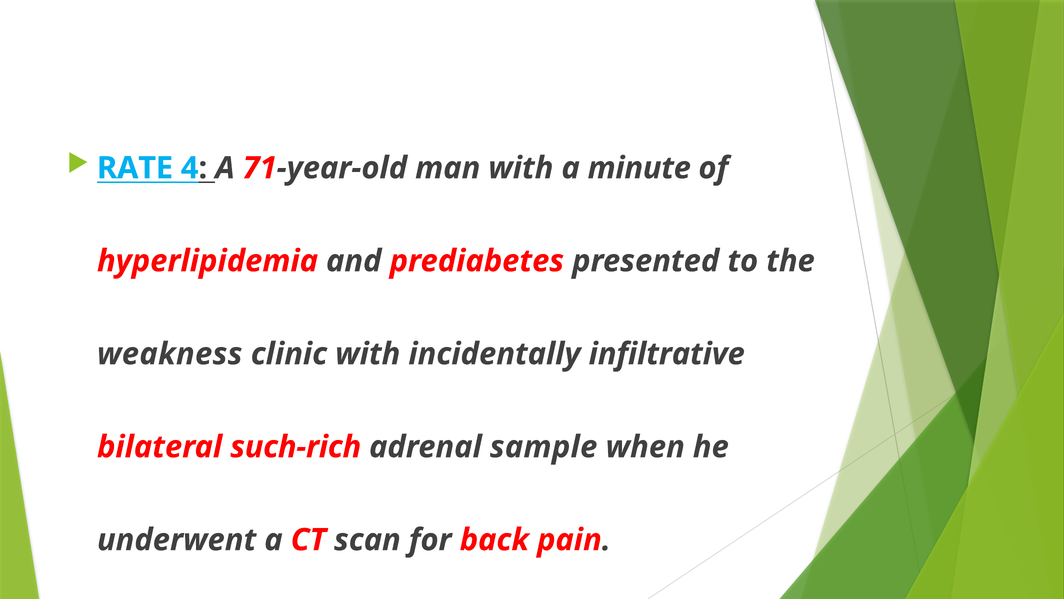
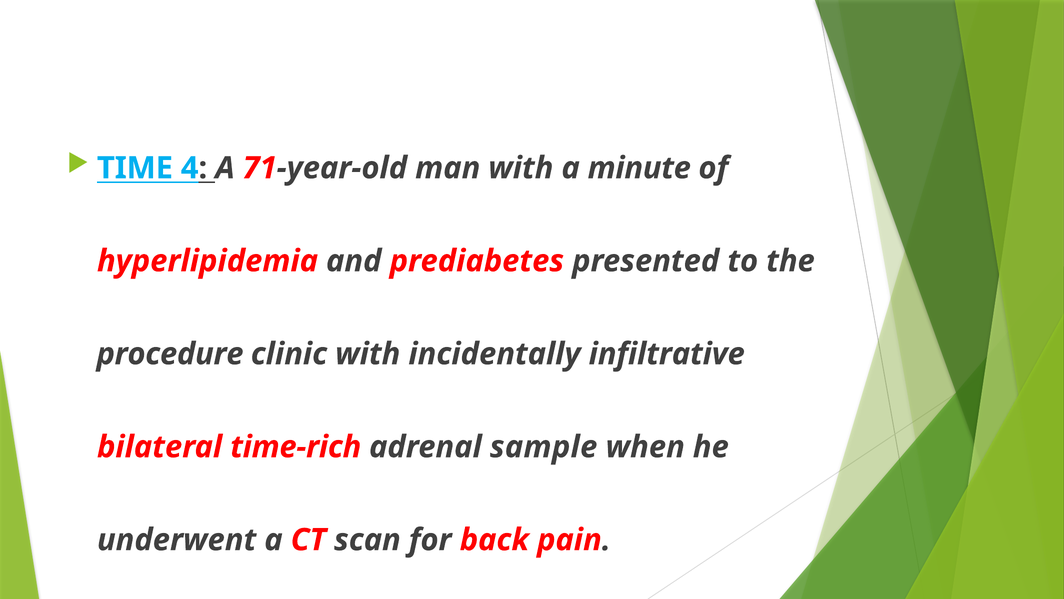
RATE: RATE -> TIME
weakness: weakness -> procedure
such-rich: such-rich -> time-rich
